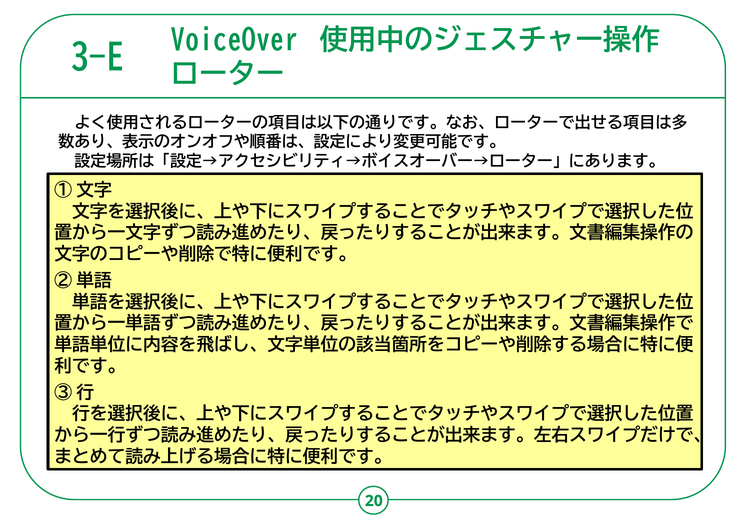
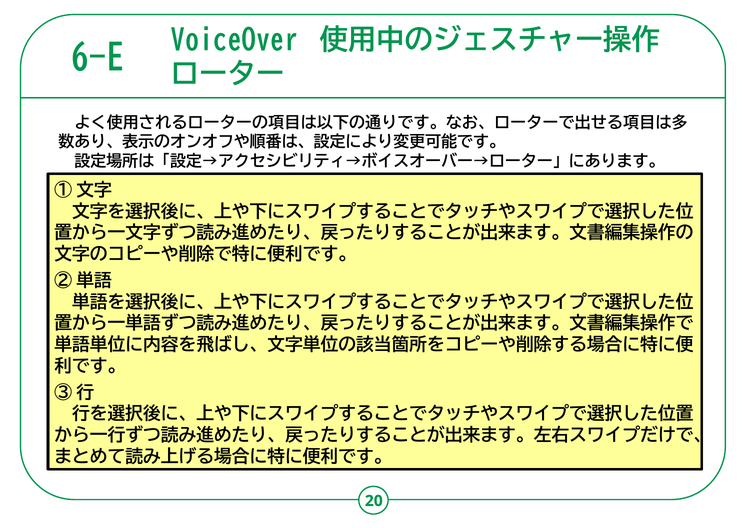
3-E: 3-E -> 6-E
